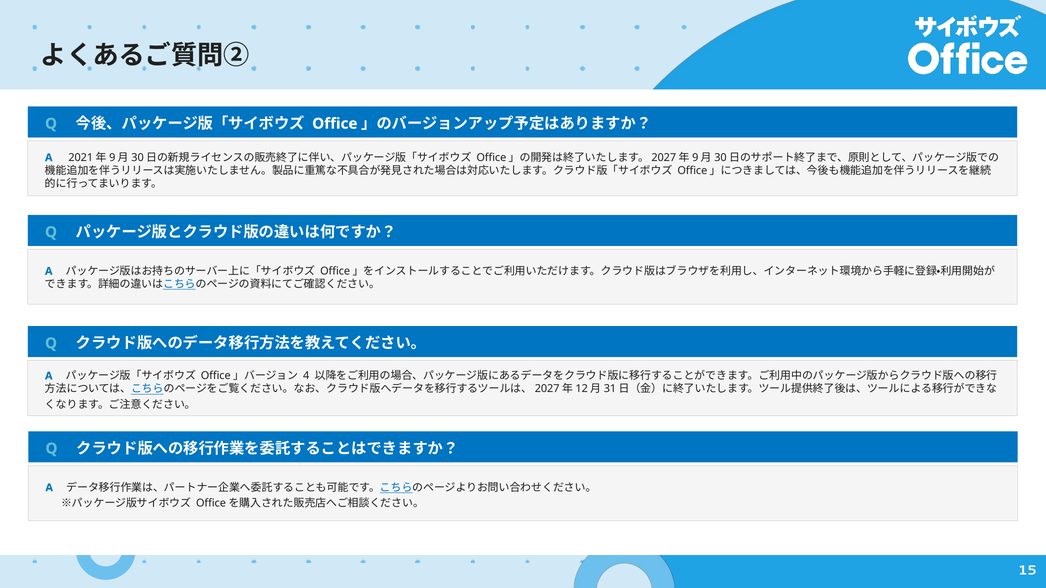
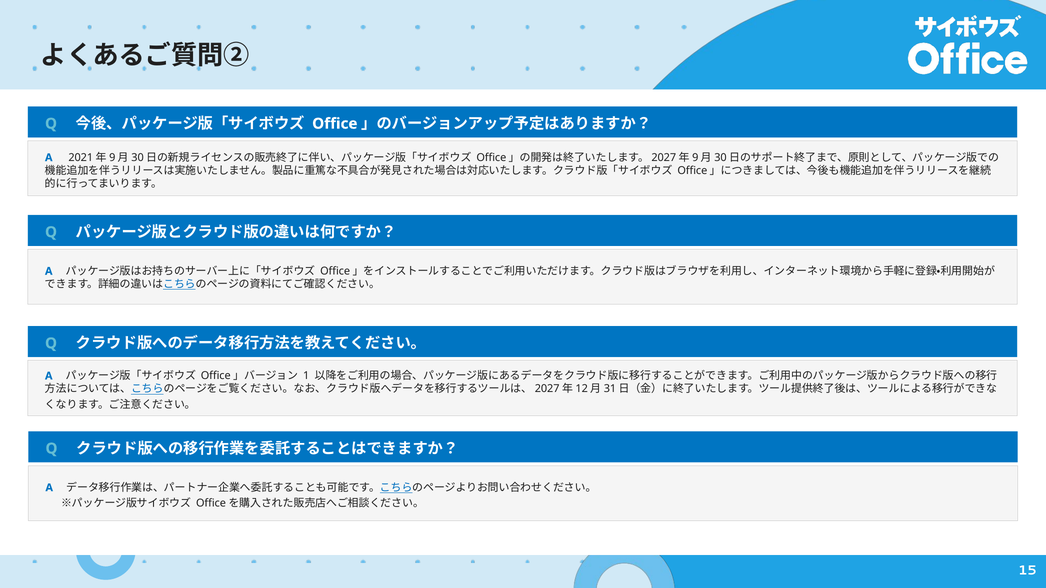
4: 4 -> 1
